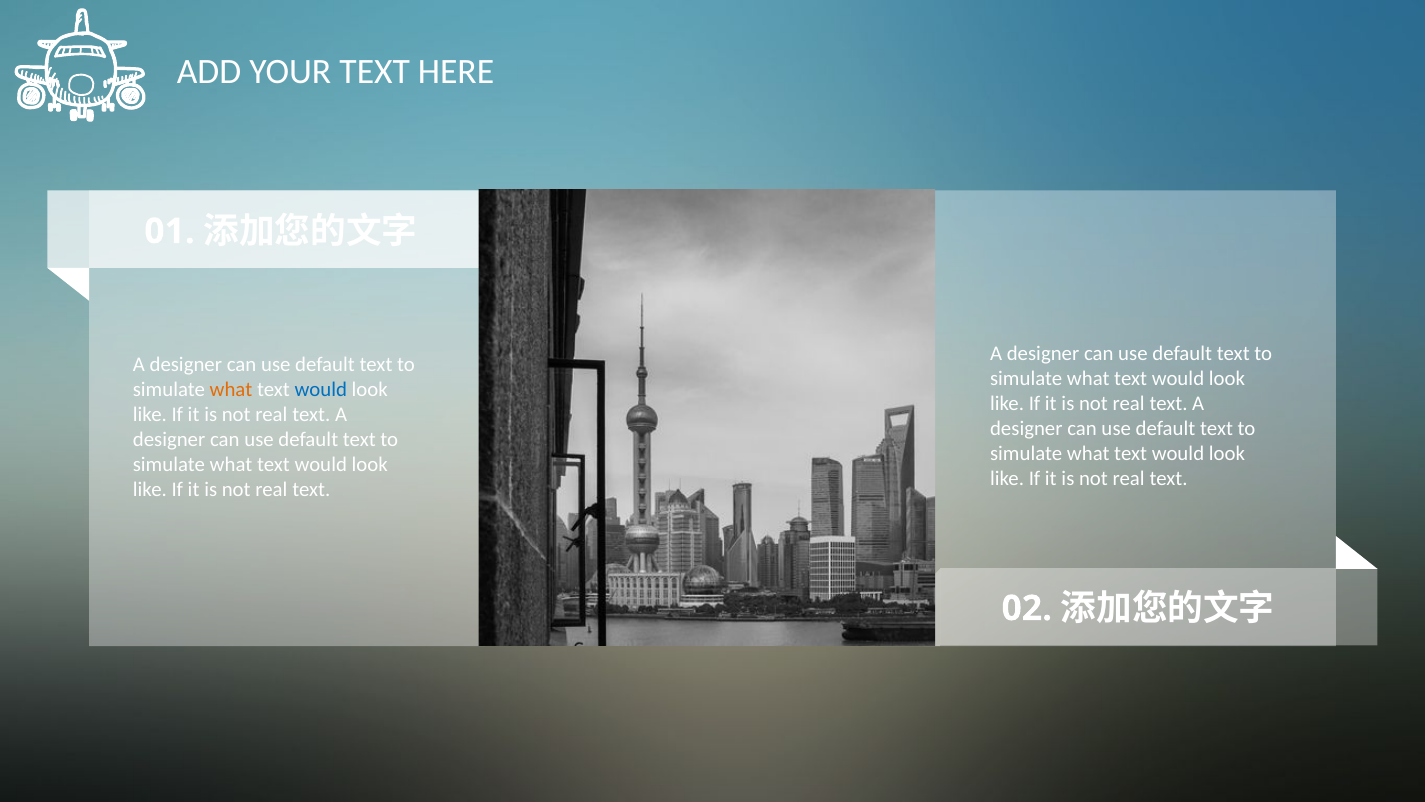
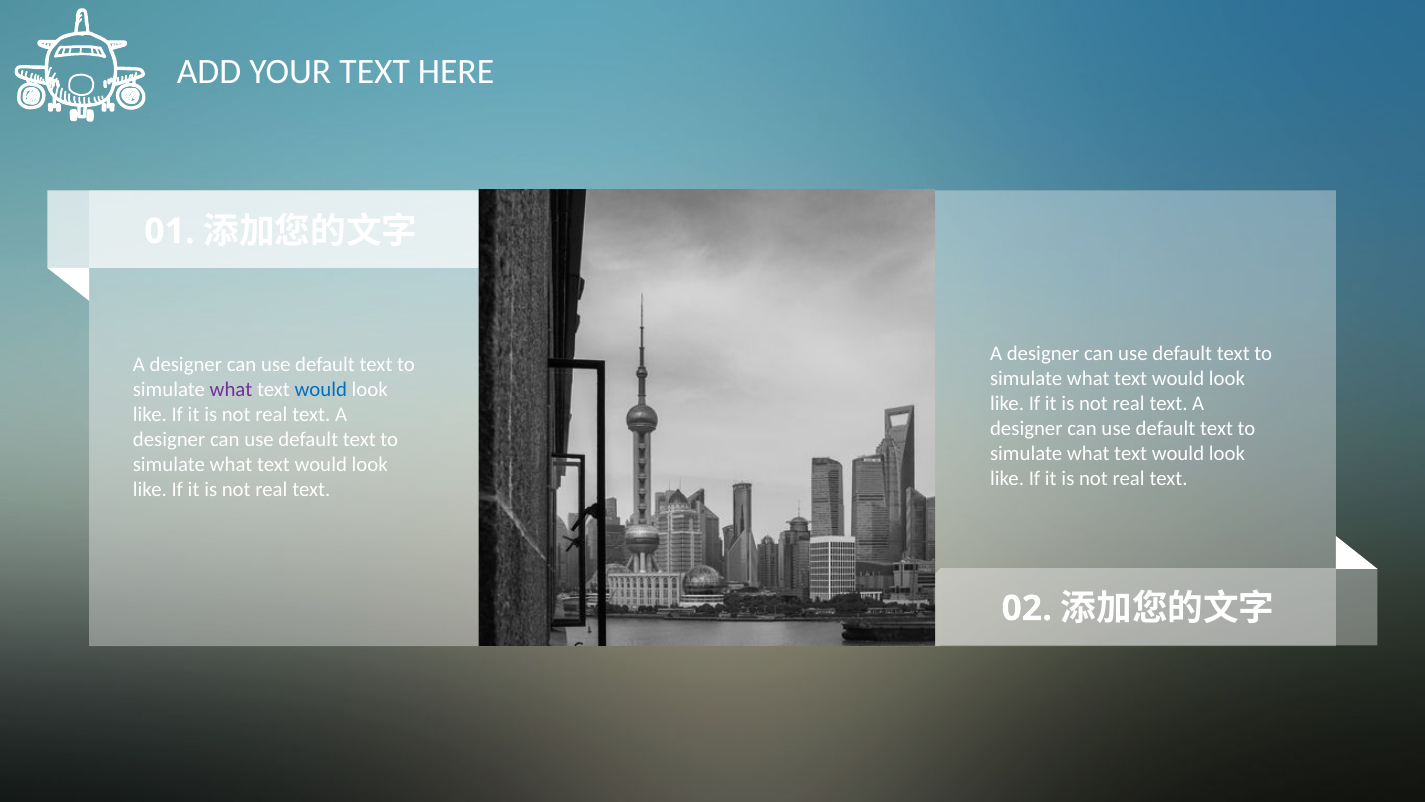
what at (231, 389) colour: orange -> purple
